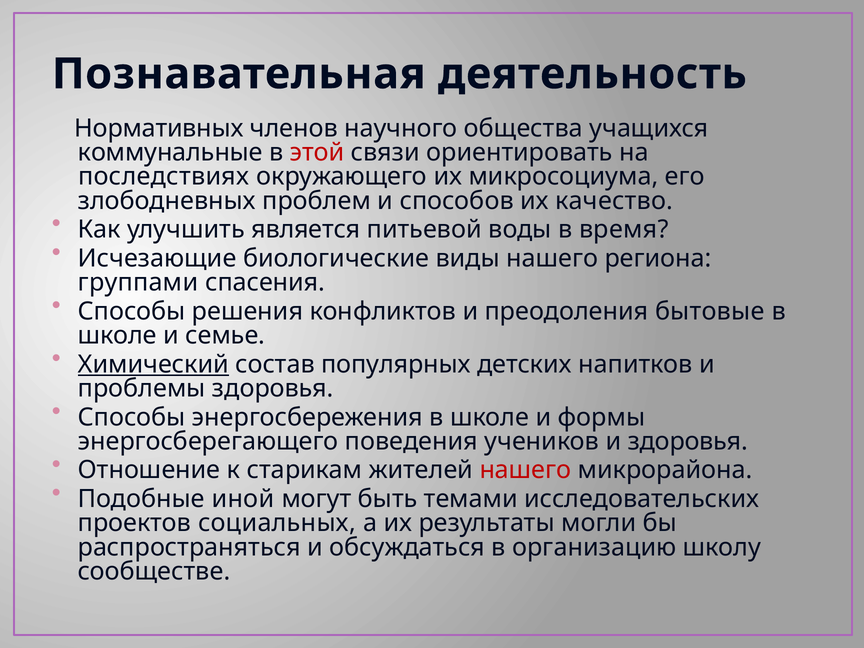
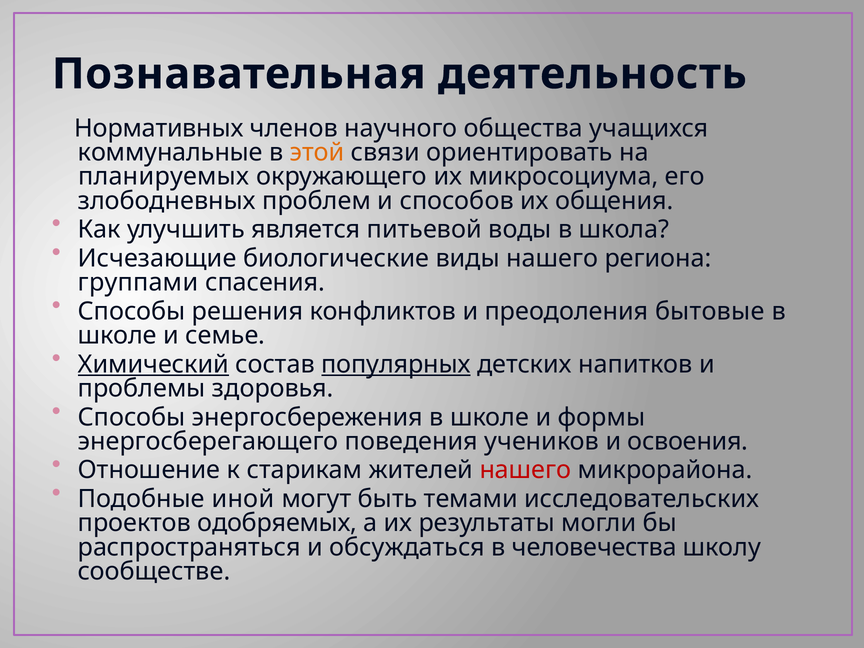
этой colour: red -> orange
последствиях: последствиях -> планируемых
качество: качество -> общения
время: время -> школа
популярных underline: none -> present
и здоровья: здоровья -> освоения
социальных: социальных -> одобряемых
организацию: организацию -> человечества
